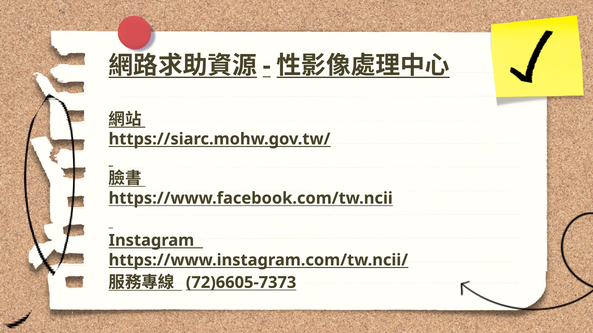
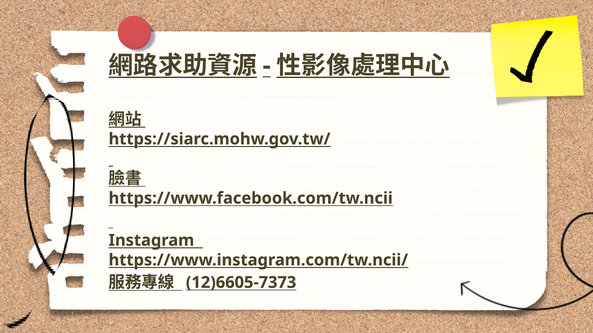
72)6605-7373: 72)6605-7373 -> 12)6605-7373
